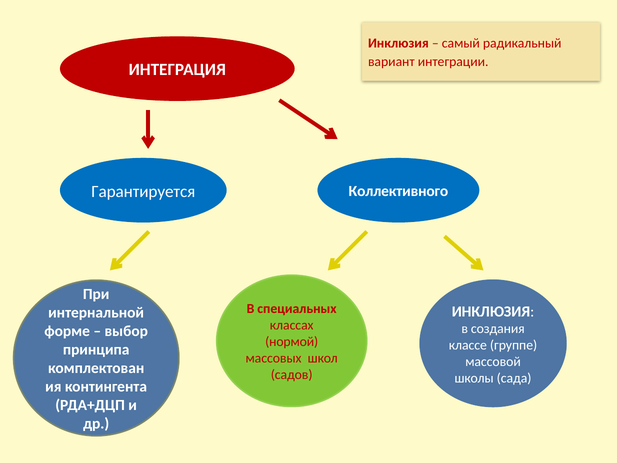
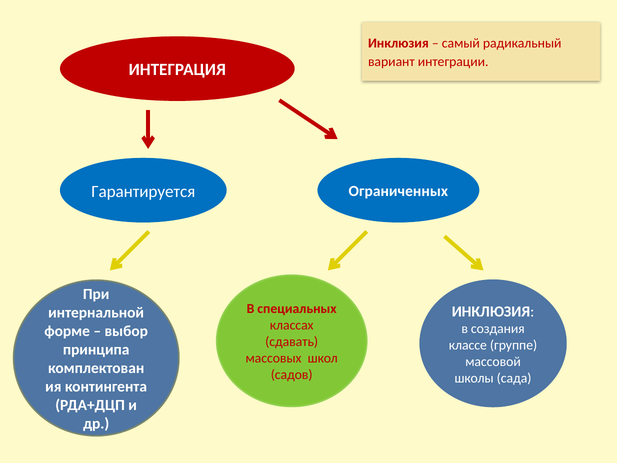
Коллективного: Коллективного -> Ограниченных
нормой: нормой -> сдавать
